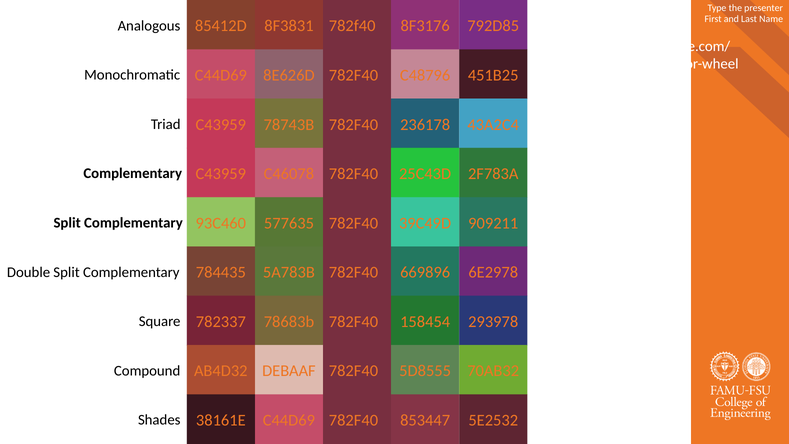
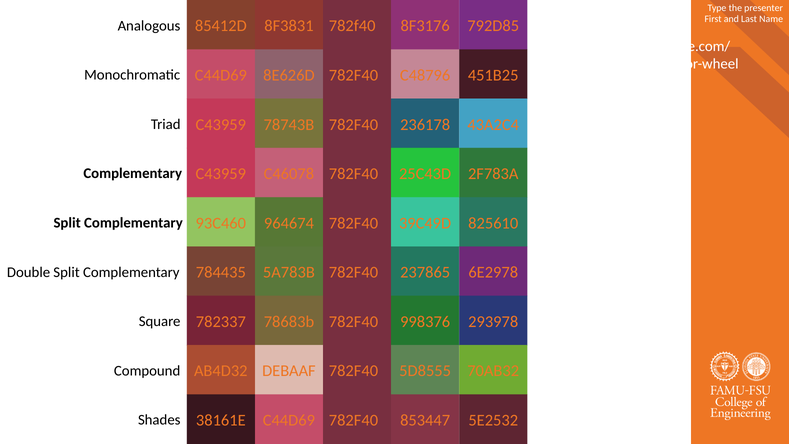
577635: 577635 -> 964674
909211: 909211 -> 825610
669896: 669896 -> 237865
158454: 158454 -> 998376
